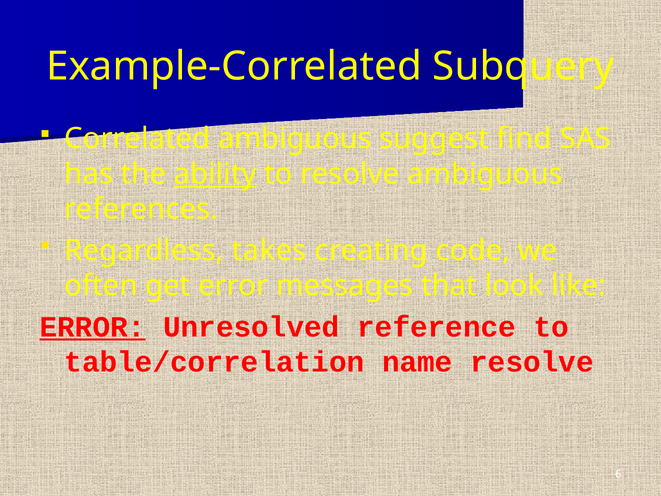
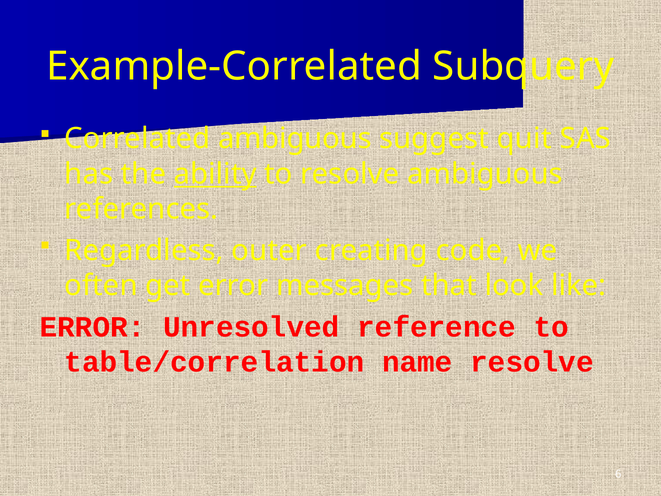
find: find -> quit
takes: takes -> outer
ERROR at (93, 327) underline: present -> none
